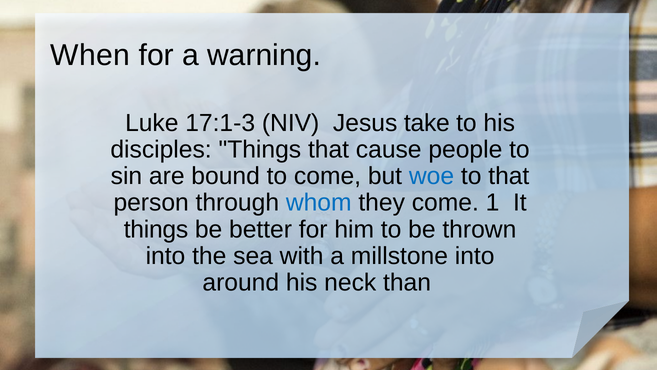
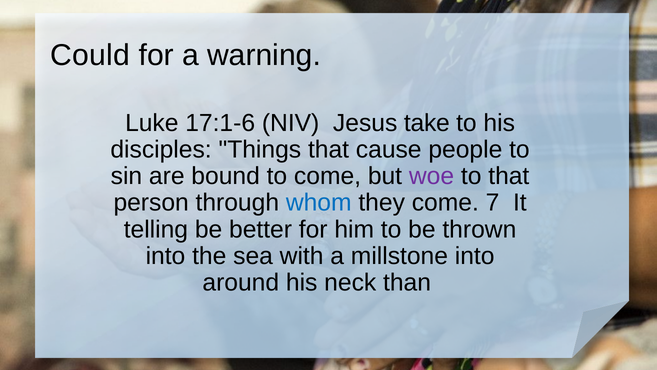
When: When -> Could
17:1-3: 17:1-3 -> 17:1-6
woe colour: blue -> purple
1: 1 -> 7
things at (156, 229): things -> telling
